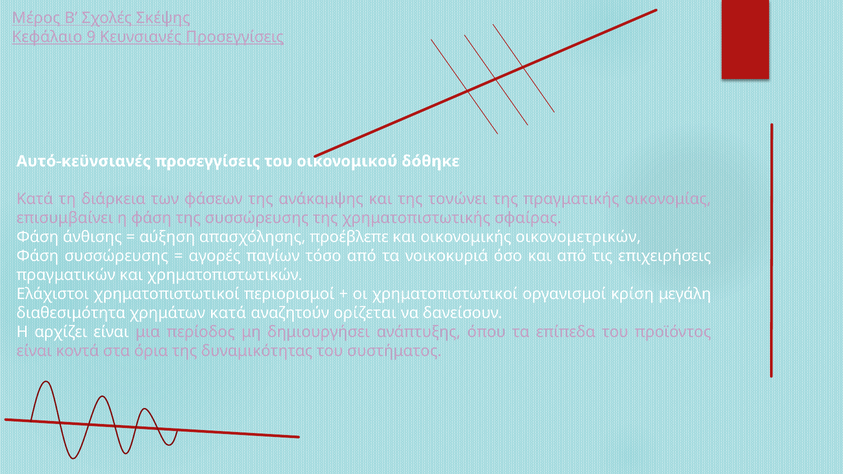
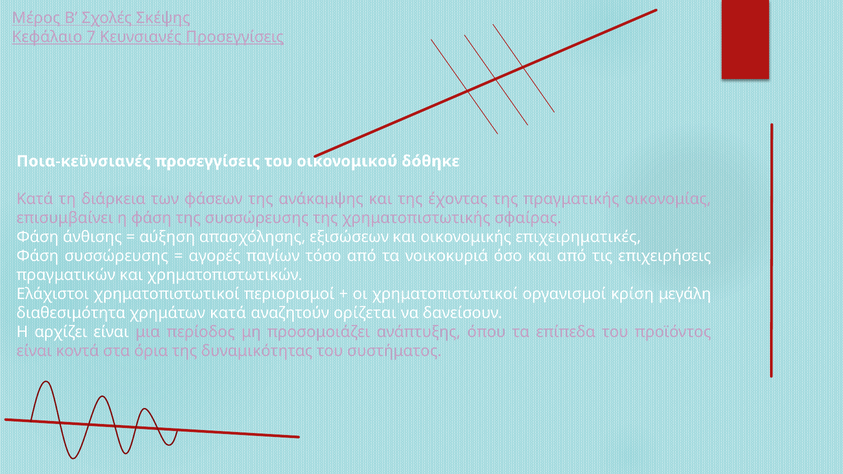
9: 9 -> 7
Αυτό-κεϋνσιανές: Αυτό-κεϋνσιανές -> Ποια-κεϋνσιανές
τονώνει: τονώνει -> έχοντας
προέβλεπε: προέβλεπε -> εξισώσεων
οικονομετρικών: οικονομετρικών -> επιχειρηματικές
δημιουργήσει: δημιουργήσει -> προσομοιάζει
